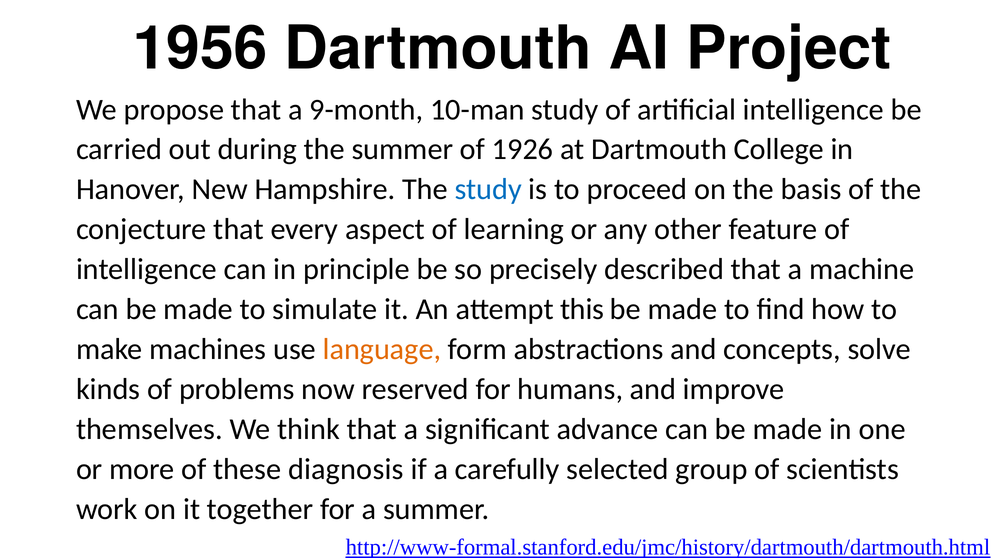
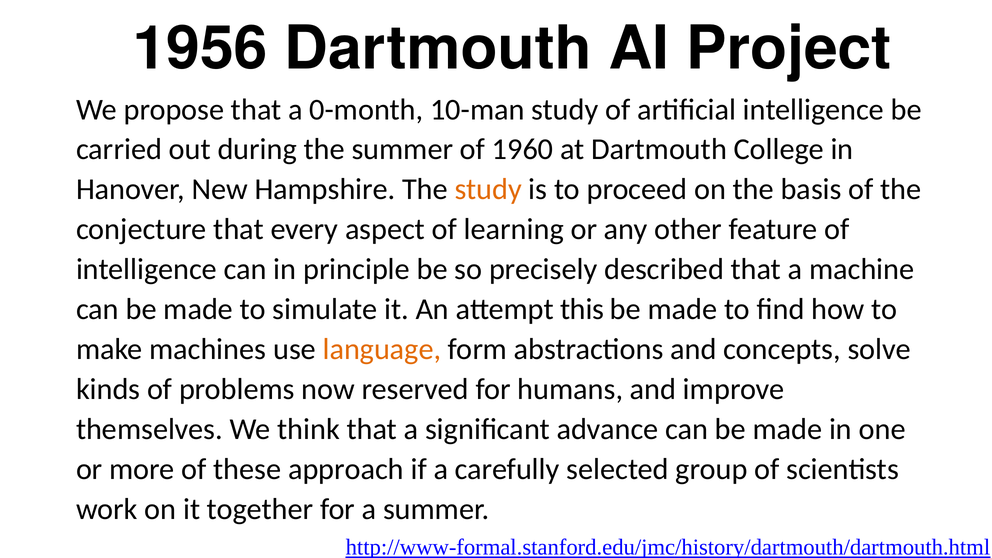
9-month: 9-month -> 0-month
1926: 1926 -> 1960
study at (488, 189) colour: blue -> orange
diagnosis: diagnosis -> approach
